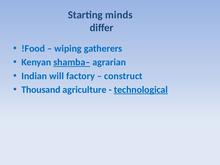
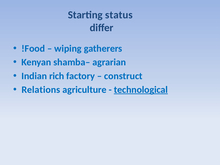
minds: minds -> status
shamba– underline: present -> none
will: will -> rich
Thousand: Thousand -> Relations
